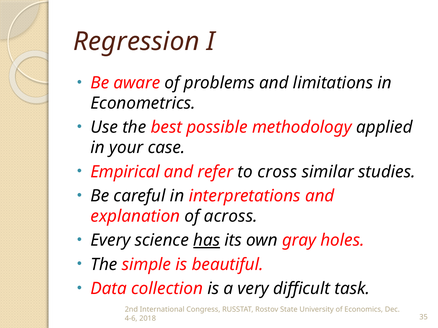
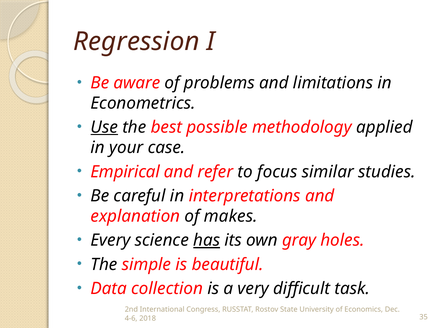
Use underline: none -> present
cross: cross -> focus
across: across -> makes
